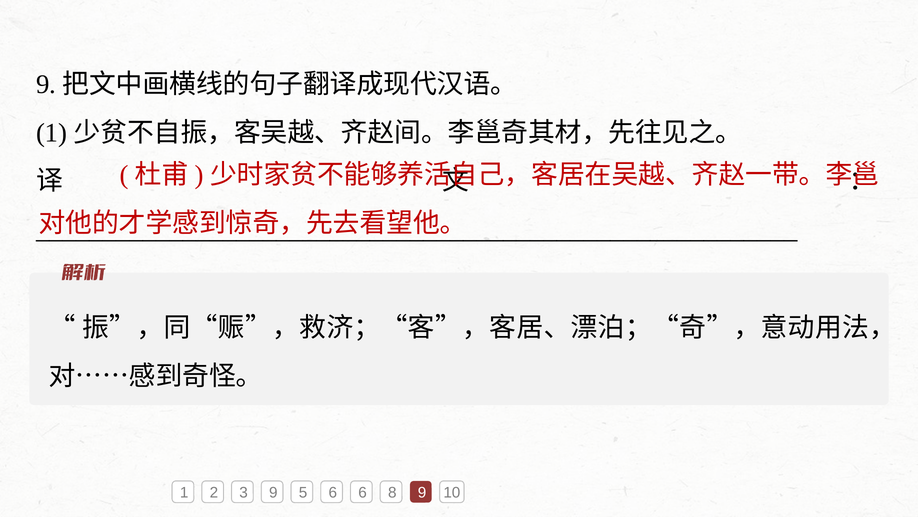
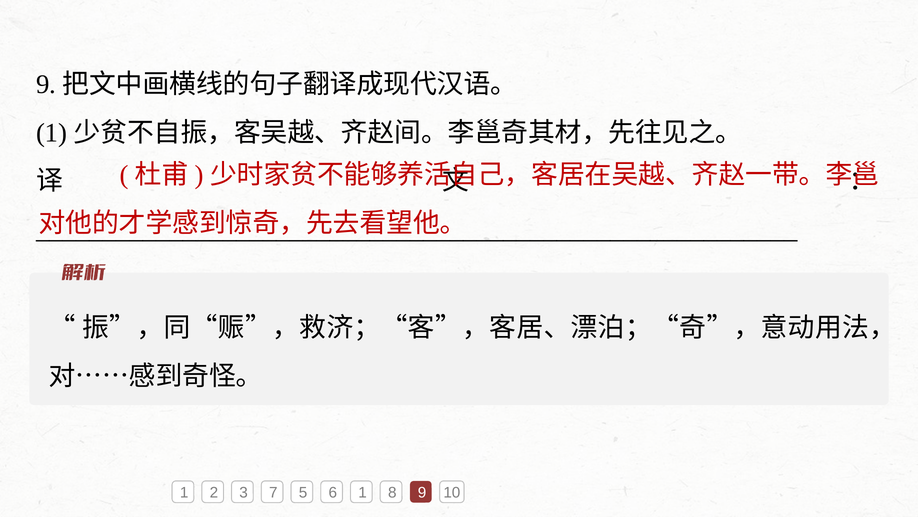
3 9: 9 -> 7
6 6: 6 -> 1
